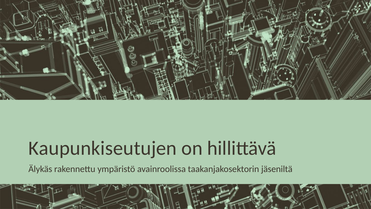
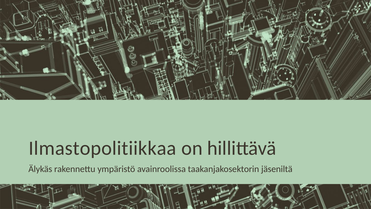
Kaupunkiseutujen: Kaupunkiseutujen -> Ilmastopolitiikkaa
